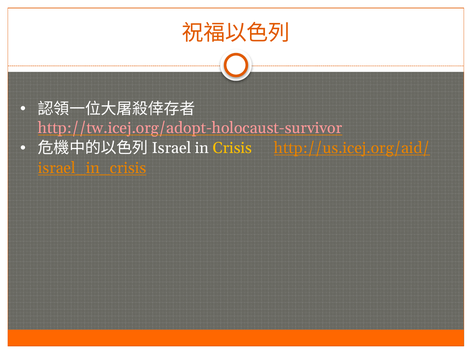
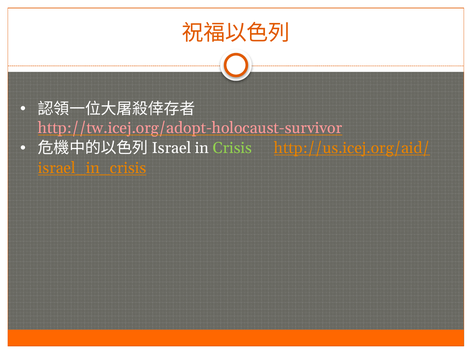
Crisis colour: yellow -> light green
